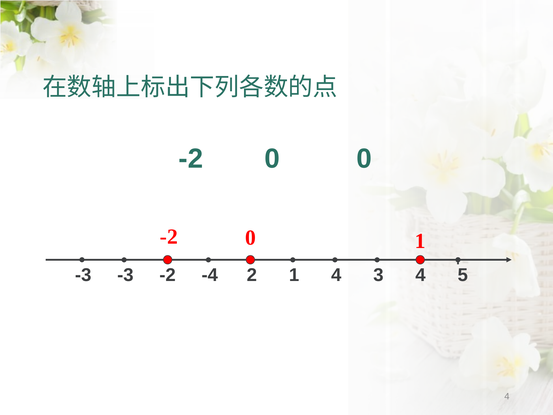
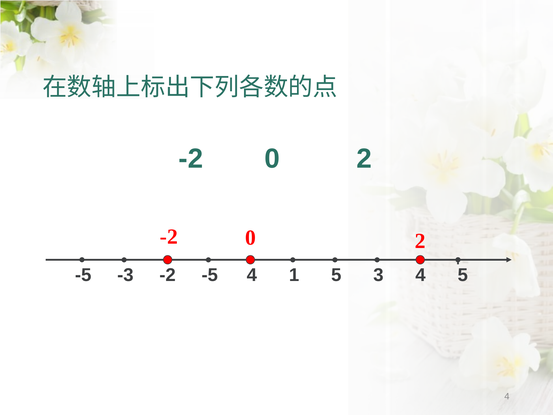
0 0: 0 -> 2
-2 1: 1 -> 2
-3 at (83, 275): -3 -> -5
-2 -4: -4 -> -5
-3 2: 2 -> 4
1 4: 4 -> 5
